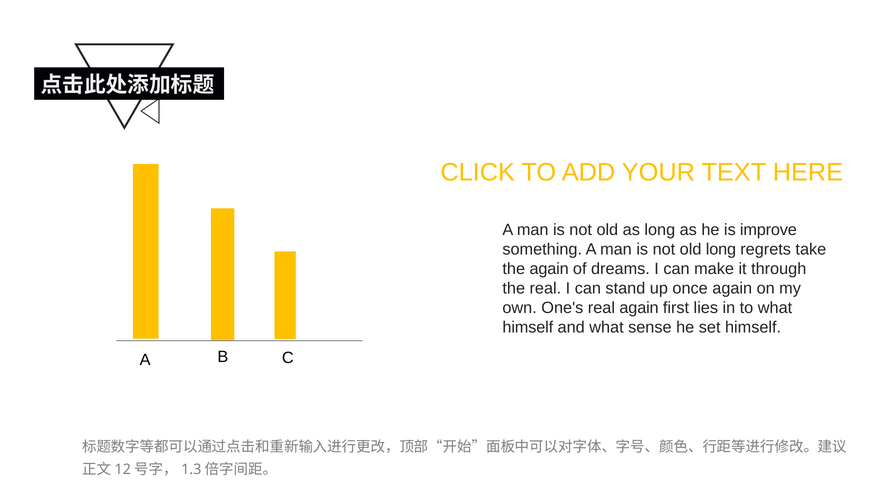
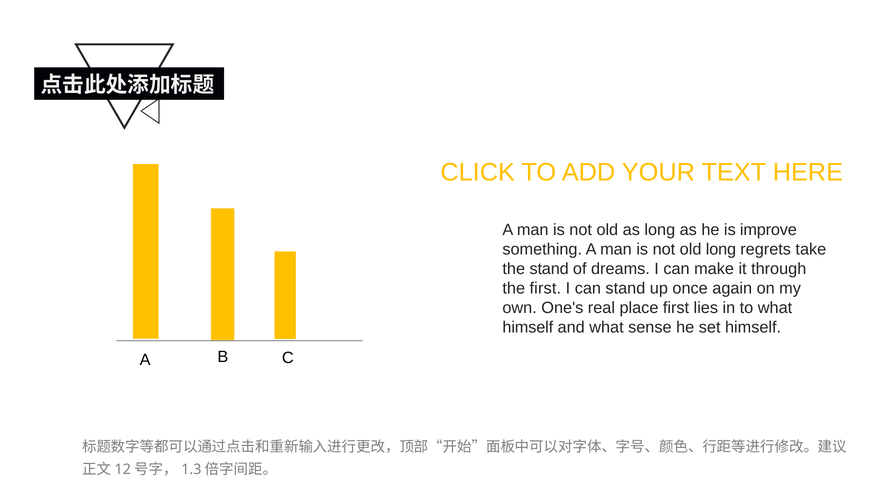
the again: again -> stand
the real: real -> first
real again: again -> place
